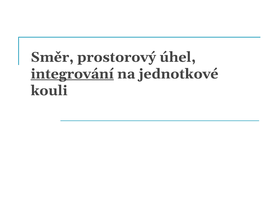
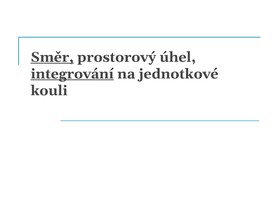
Směr underline: none -> present
